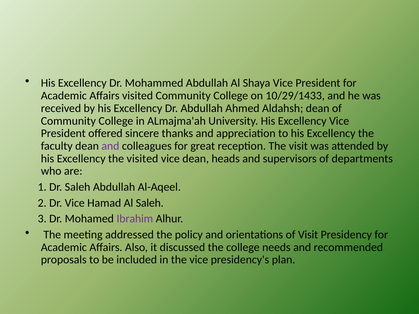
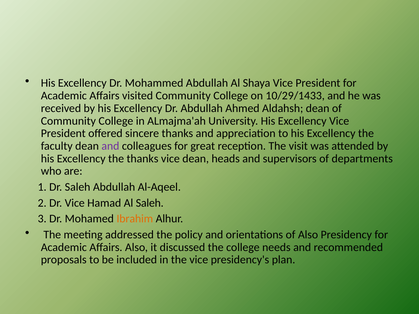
the visited: visited -> thanks
Ibrahim colour: purple -> orange
of Visit: Visit -> Also
